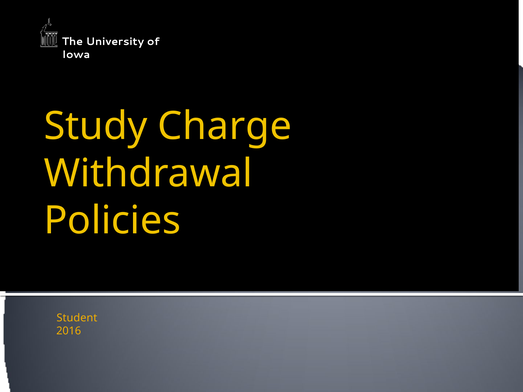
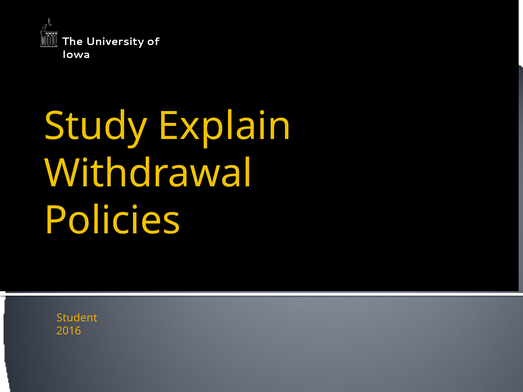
Charge: Charge -> Explain
